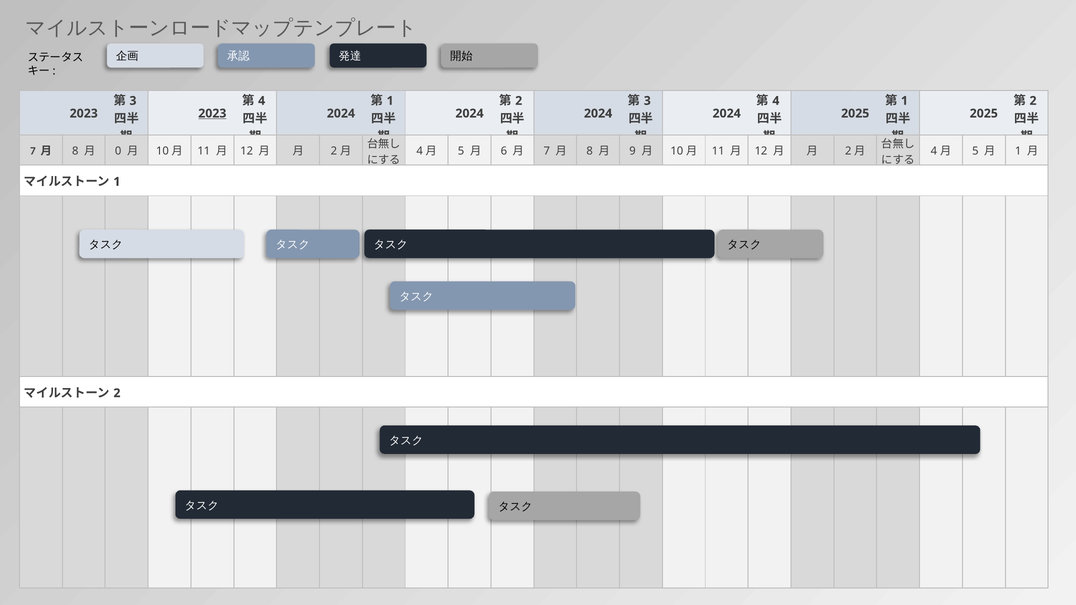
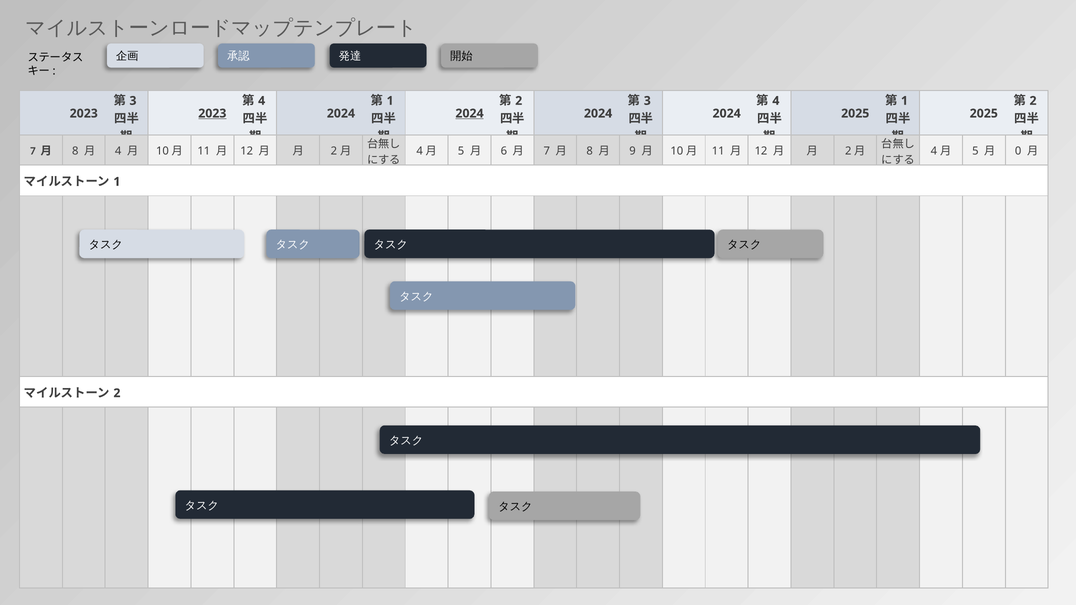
2024 at (469, 113) underline: none -> present
0 at (118, 151): 0 -> 4
1 at (1018, 151): 1 -> 0
